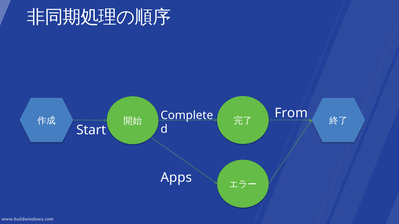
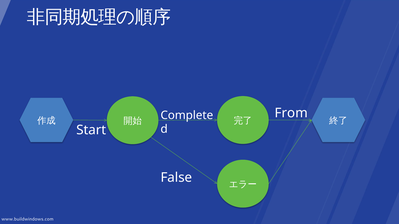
Apps: Apps -> False
